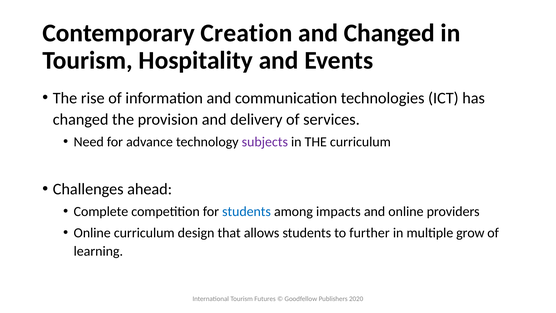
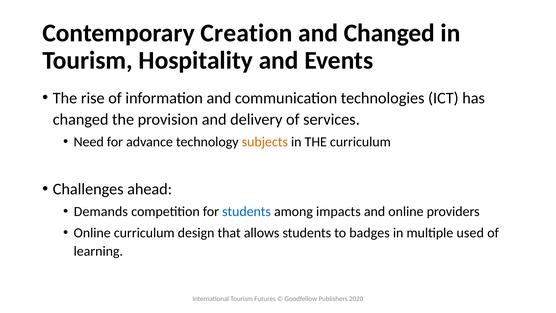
subjects colour: purple -> orange
Complete: Complete -> Demands
further: further -> badges
grow: grow -> used
